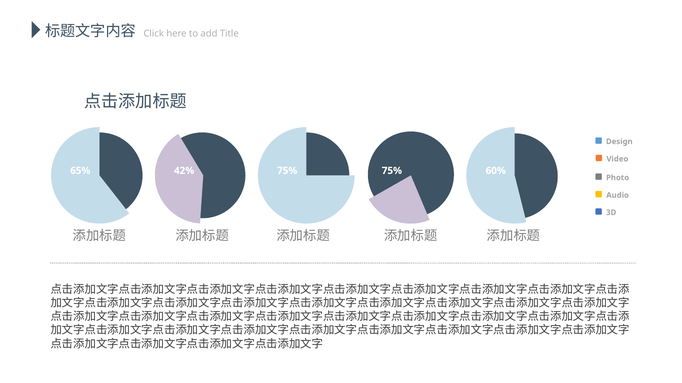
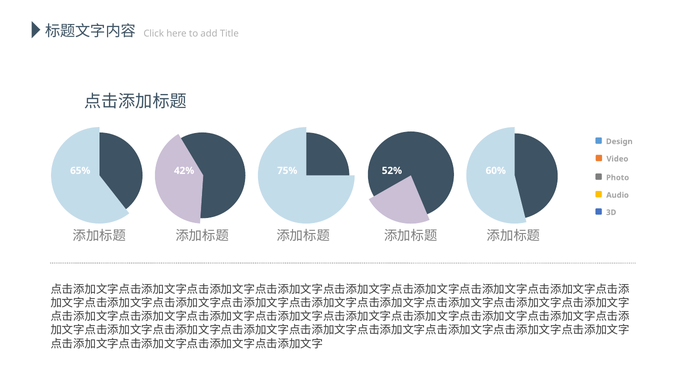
75% 75%: 75% -> 52%
